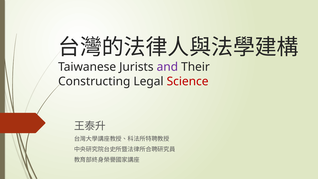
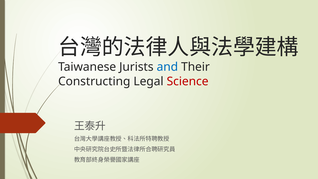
and colour: purple -> blue
